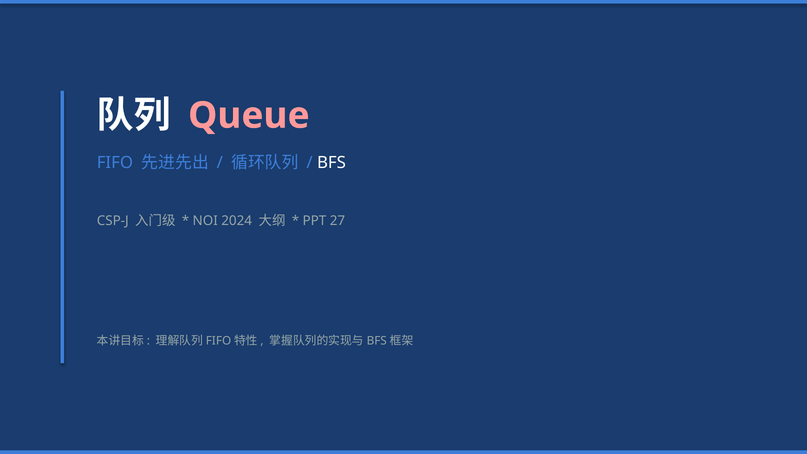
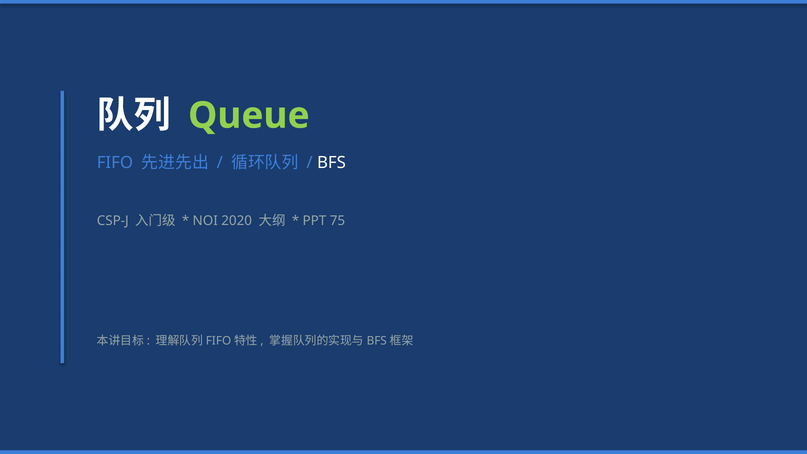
Queue colour: pink -> light green
2024: 2024 -> 2020
27: 27 -> 75
